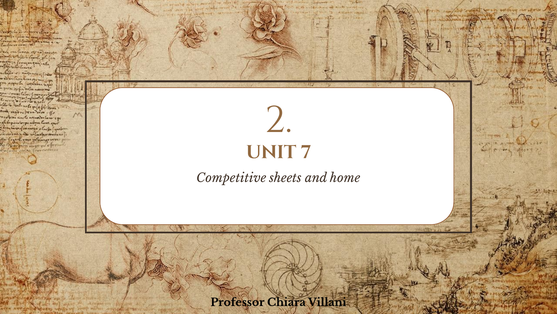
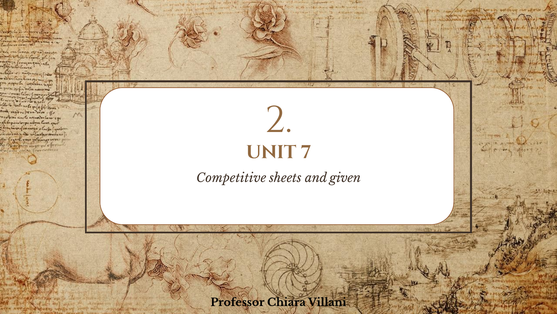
home: home -> given
